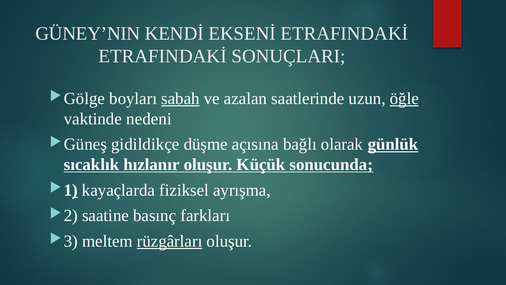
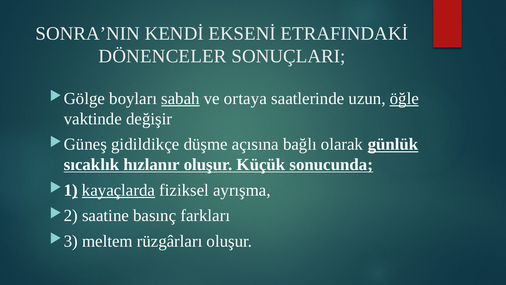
GÜNEY’NIN: GÜNEY’NIN -> SONRA’NIN
ETRAFINDAKİ at (163, 56): ETRAFINDAKİ -> DÖNENCELER
azalan: azalan -> ortaya
nedeni: nedeni -> değişir
kayaçlarda underline: none -> present
rüzgârları underline: present -> none
